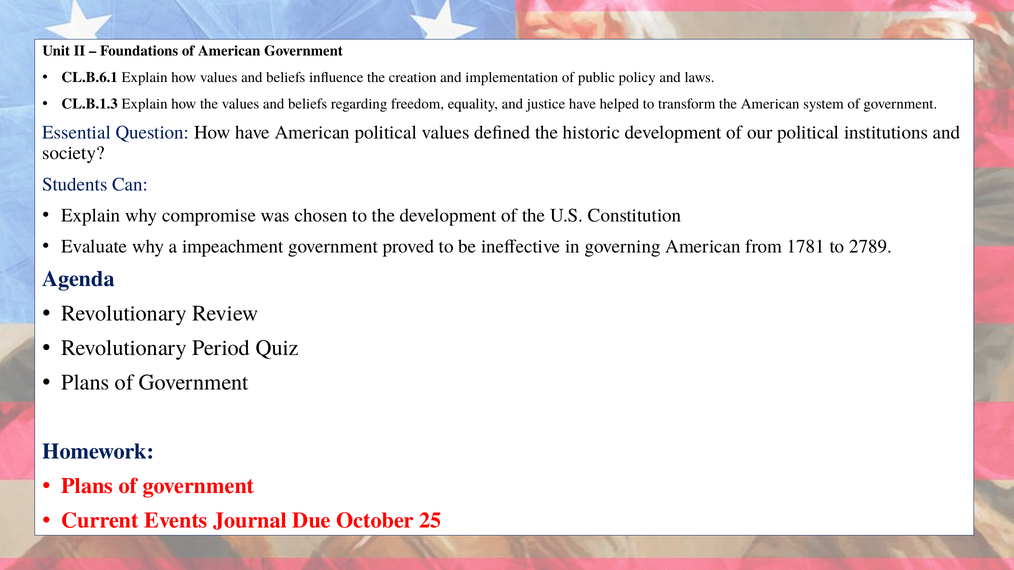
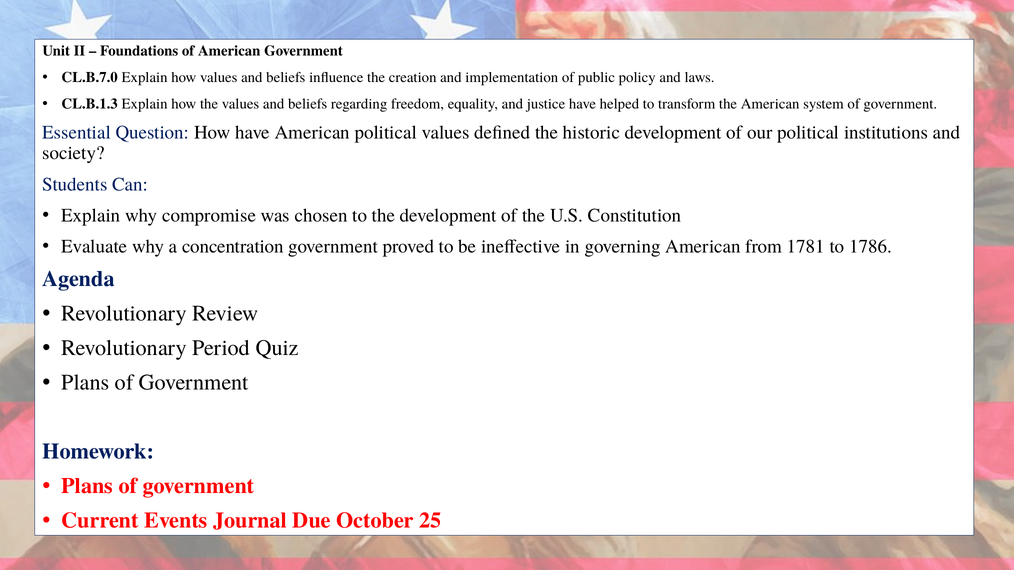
CL.B.6.1: CL.B.6.1 -> CL.B.7.0
impeachment: impeachment -> concentration
2789: 2789 -> 1786
